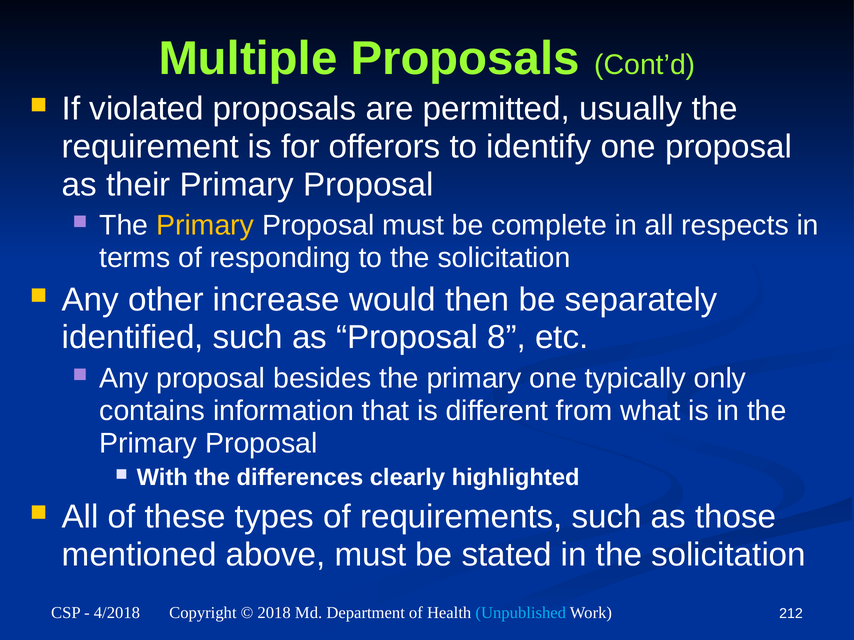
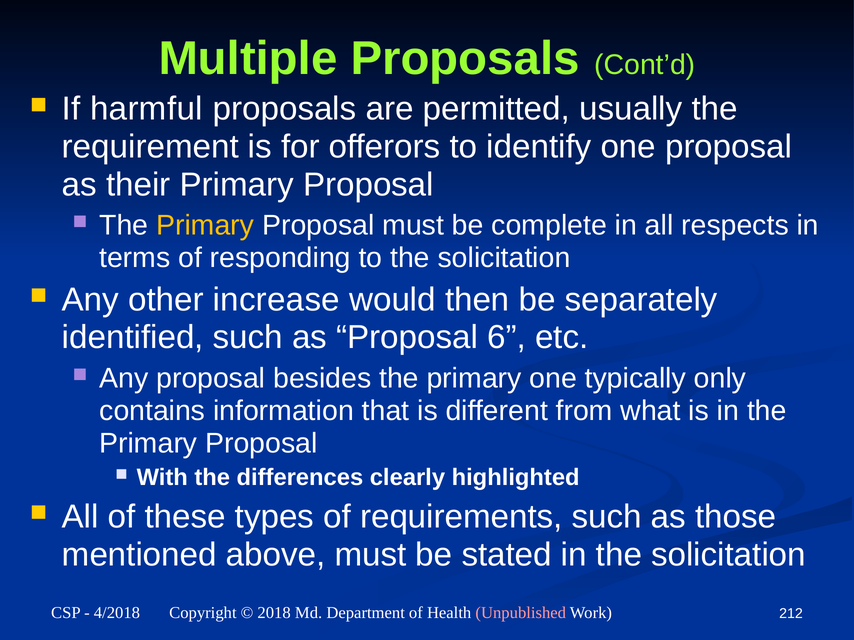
violated: violated -> harmful
8: 8 -> 6
Unpublished colour: light blue -> pink
